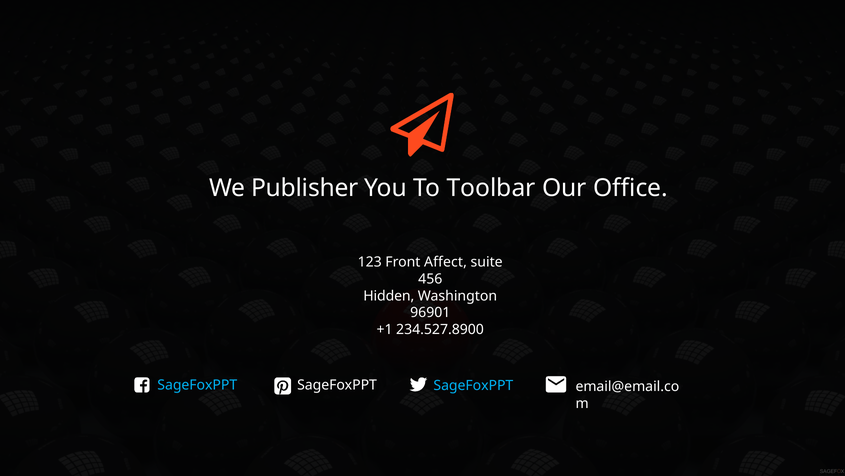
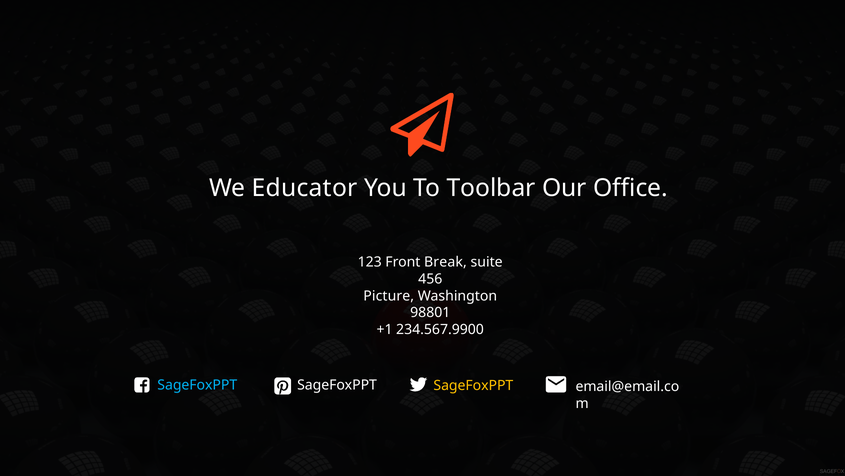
Publisher: Publisher -> Educator
Affect: Affect -> Break
Hidden: Hidden -> Picture
96901: 96901 -> 98801
234.527.8900: 234.527.8900 -> 234.567.9900
SageFoxPPT at (473, 385) colour: light blue -> yellow
